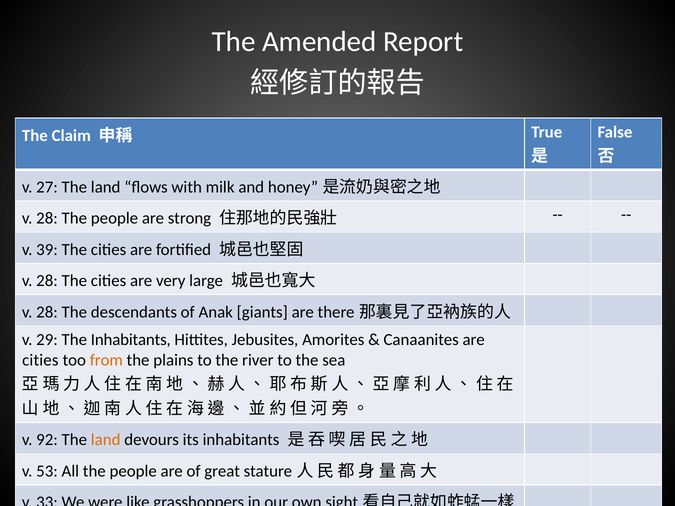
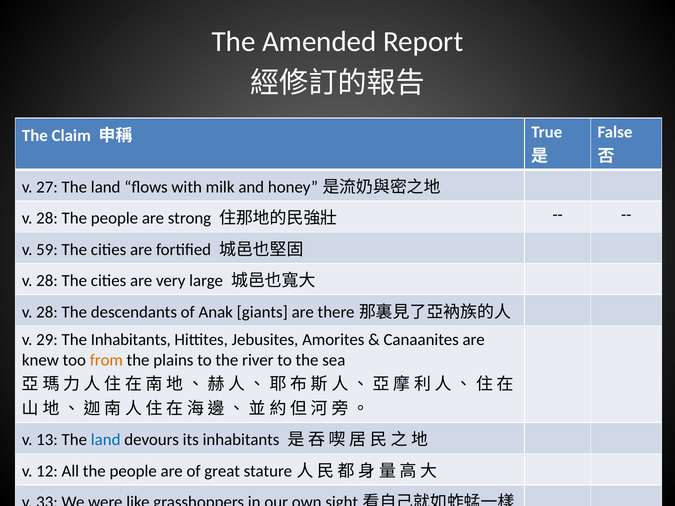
39: 39 -> 59
cities at (40, 360): cities -> knew
92: 92 -> 13
land at (106, 440) colour: orange -> blue
53: 53 -> 12
